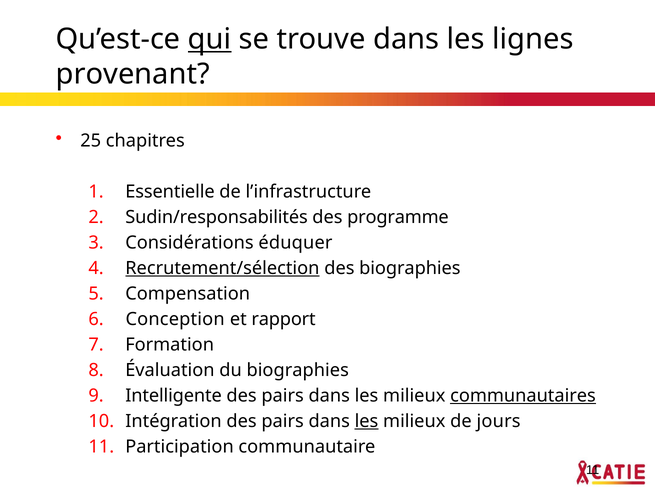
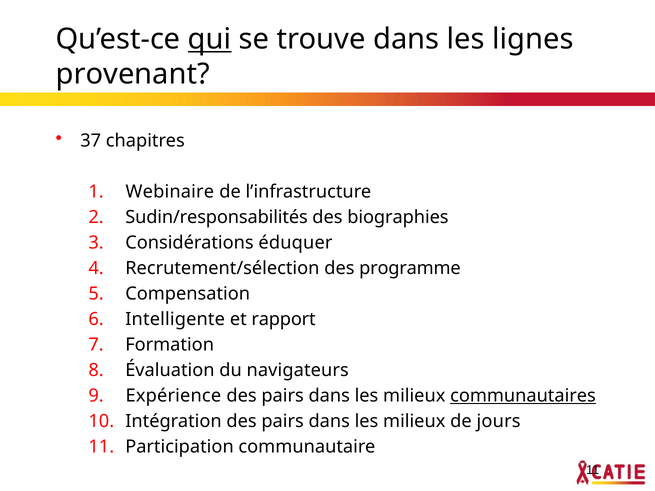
25: 25 -> 37
Essentielle: Essentielle -> Webinaire
programme: programme -> biographies
Recrutement/sélection underline: present -> none
des biographies: biographies -> programme
Conception: Conception -> Intelligente
du biographies: biographies -> navigateurs
Intelligente: Intelligente -> Expérience
les at (366, 421) underline: present -> none
